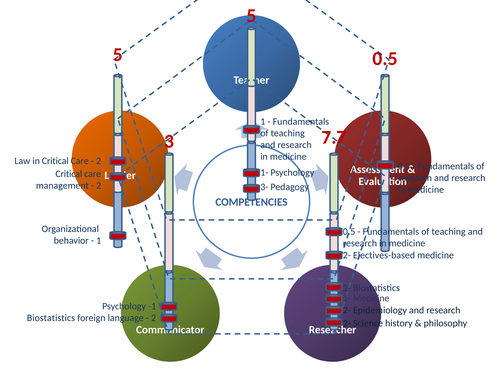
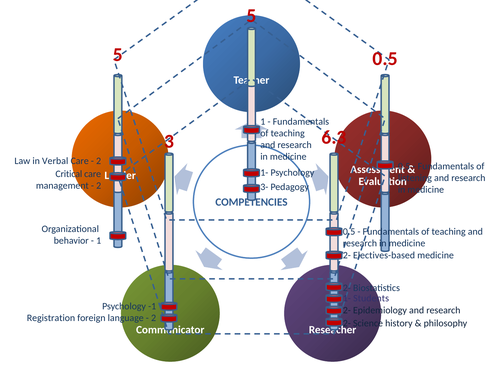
7.7: 7.7 -> 6.3
in Critical: Critical -> Verbal
research at (415, 178): research -> listening
1- Medicine: Medicine -> Students
Biostatistics at (51, 318): Biostatistics -> Registration
